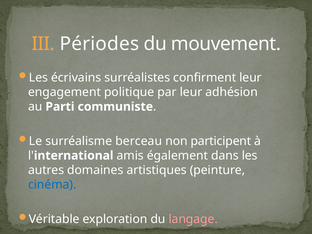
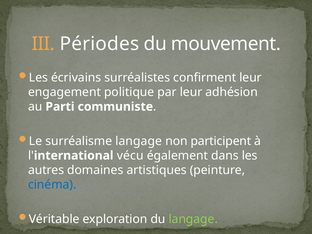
surréalisme berceau: berceau -> langage
amis: amis -> vécu
langage at (193, 219) colour: pink -> light green
